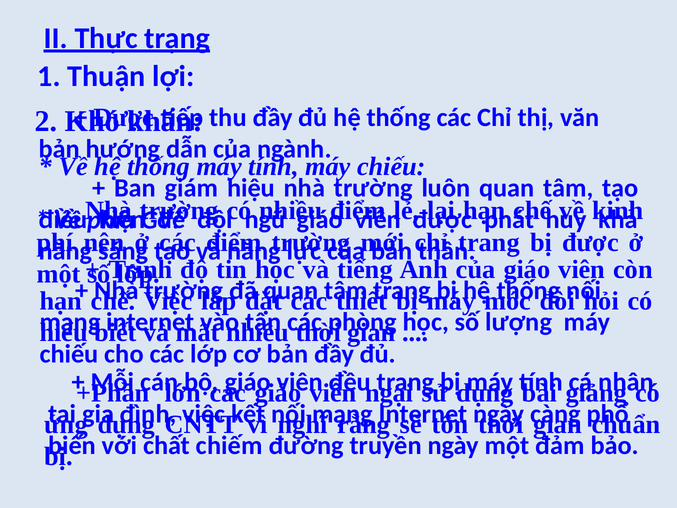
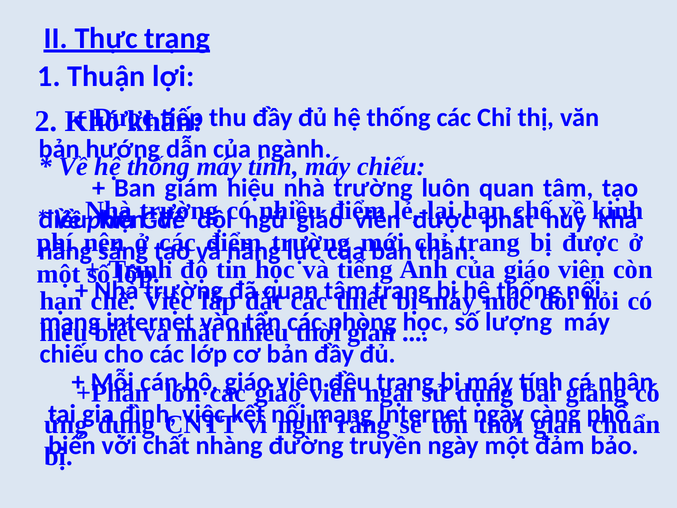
chiếm: chiếm -> nhàng
